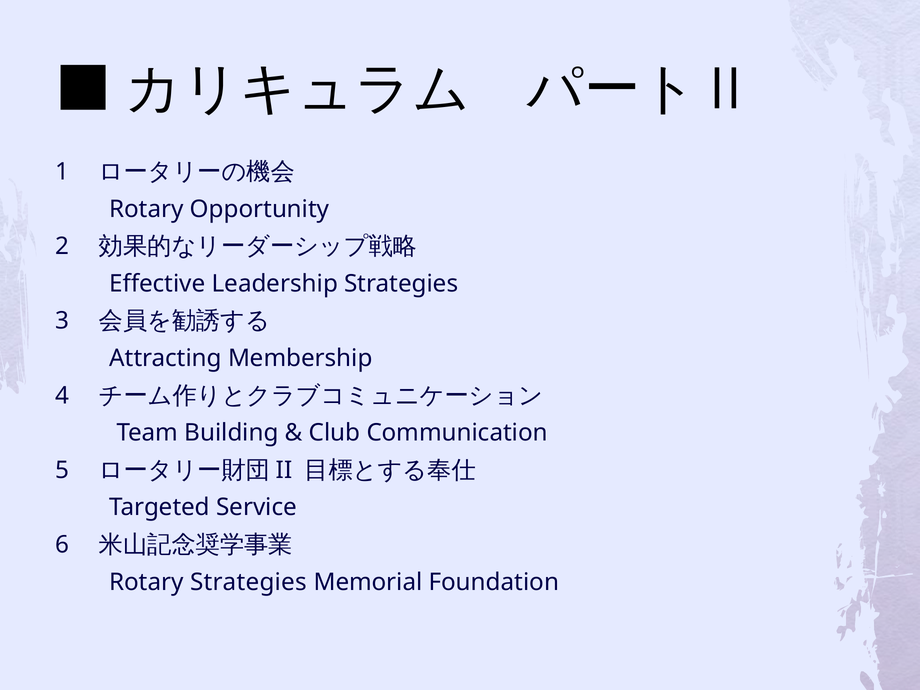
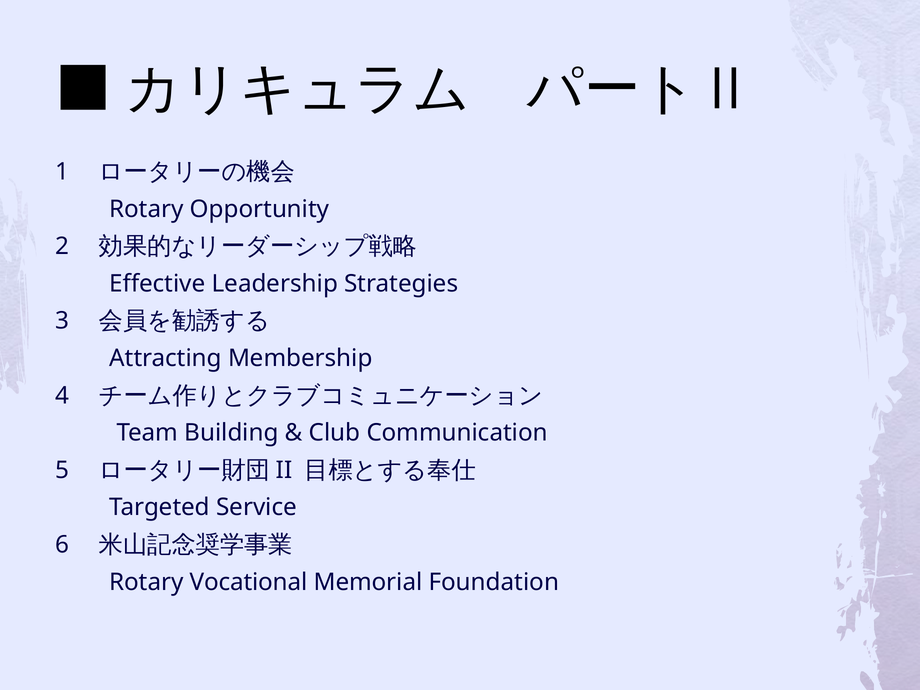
Rotary Strategies: Strategies -> Vocational
